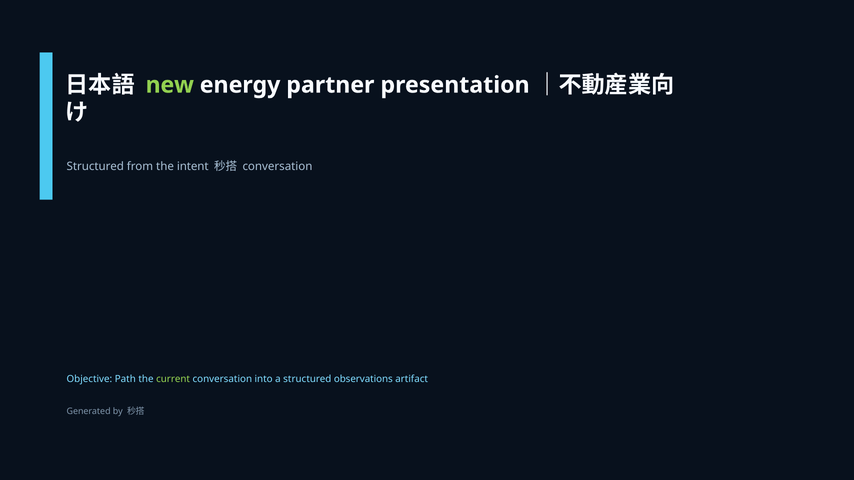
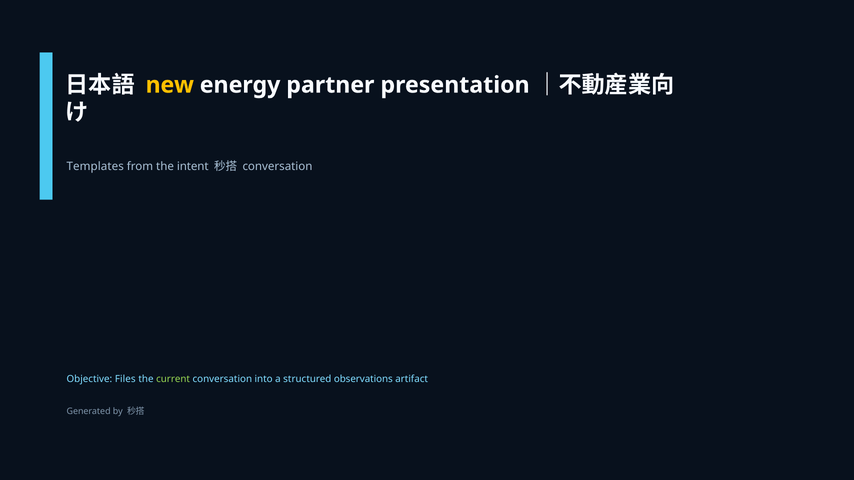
new colour: light green -> yellow
Structured at (95, 167): Structured -> Templates
Path: Path -> Files
